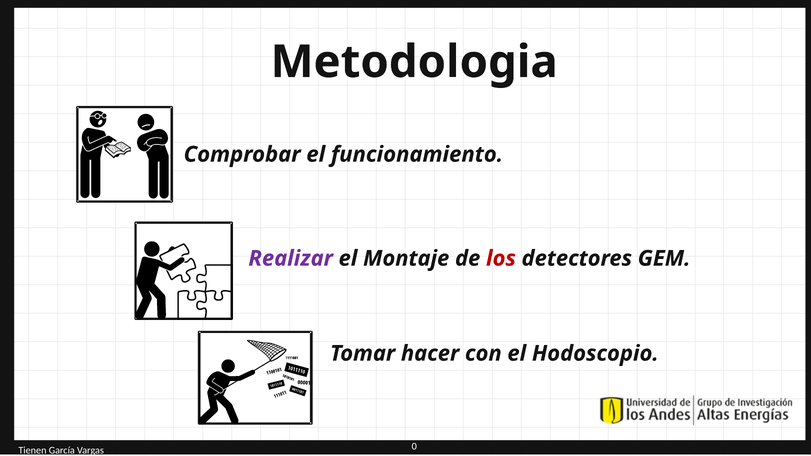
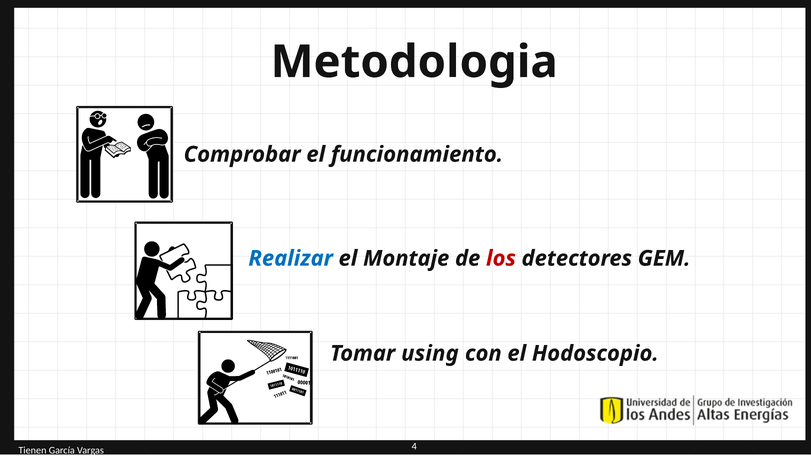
Realizar colour: purple -> blue
hacer: hacer -> using
0: 0 -> 4
